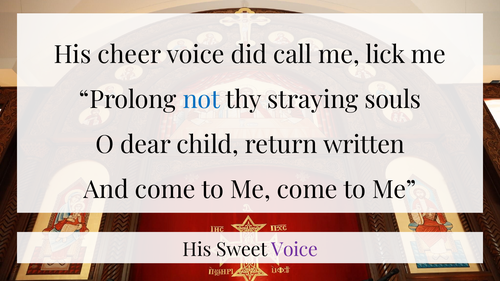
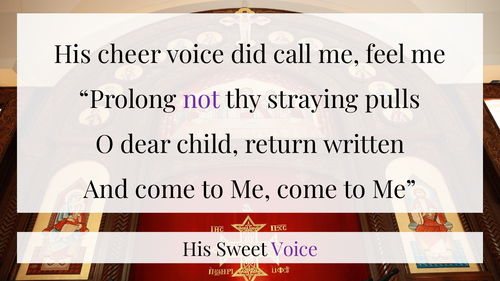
lick: lick -> feel
not colour: blue -> purple
souls: souls -> pulls
